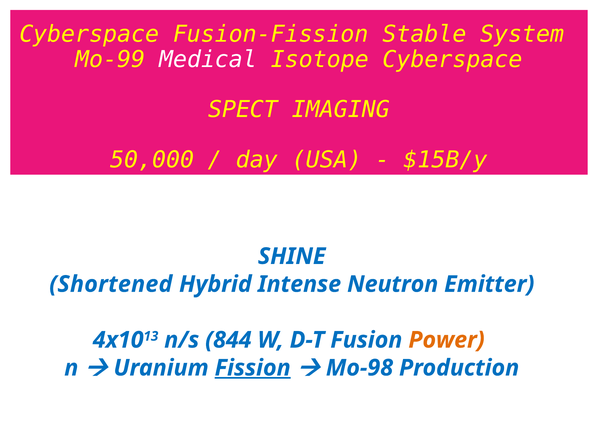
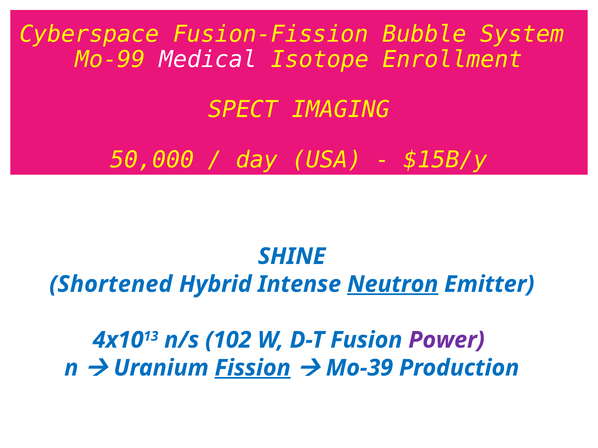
Stable: Stable -> Bubble
Isotope Cyberspace: Cyberspace -> Enrollment
Neutron underline: none -> present
844: 844 -> 102
Power colour: orange -> purple
Mo-98: Mo-98 -> Mo-39
